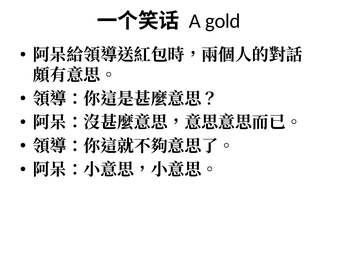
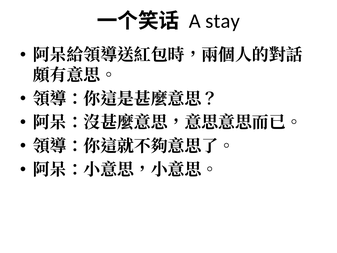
gold: gold -> stay
